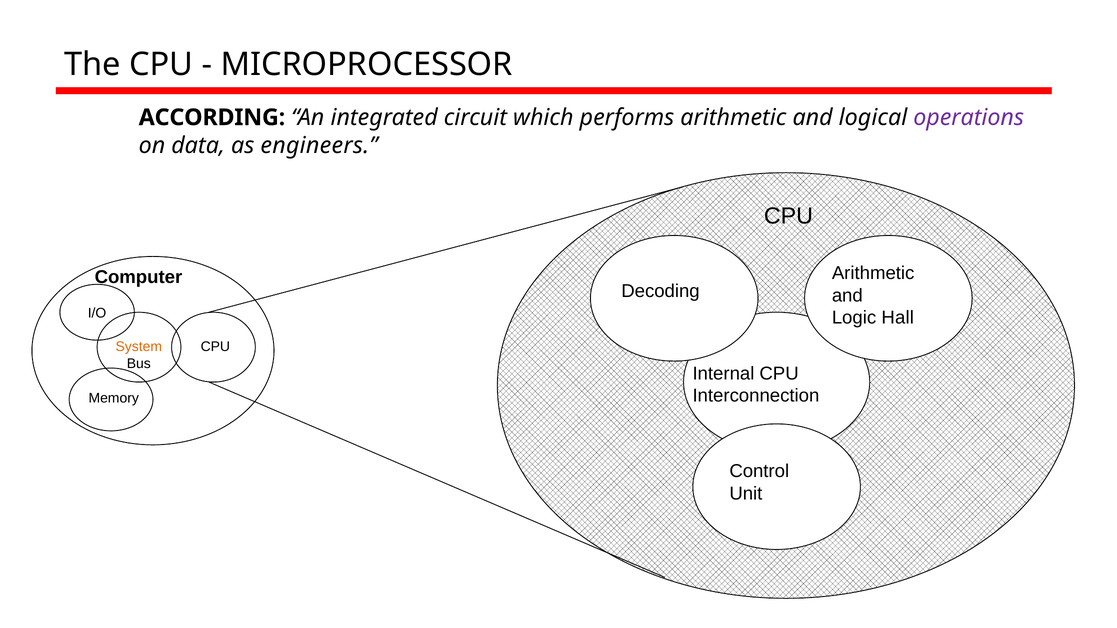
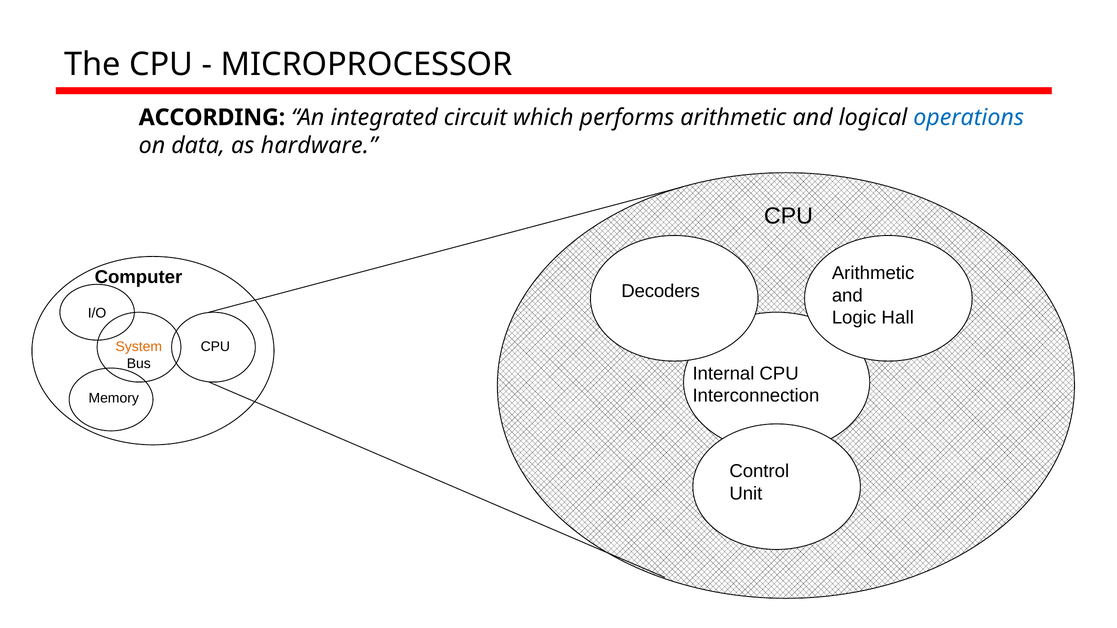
operations colour: purple -> blue
engineers: engineers -> hardware
Decoding: Decoding -> Decoders
